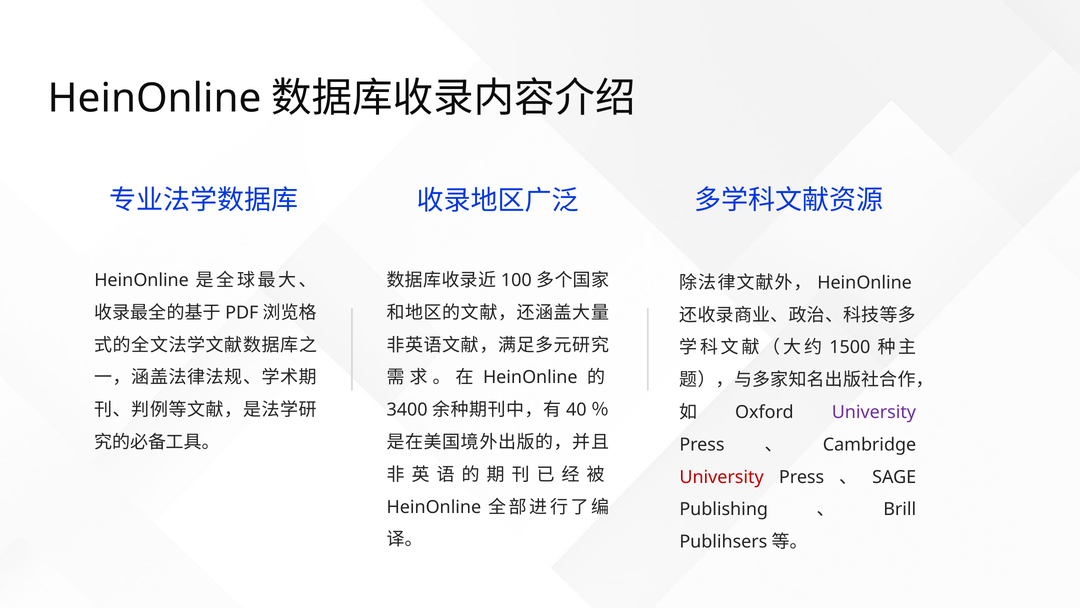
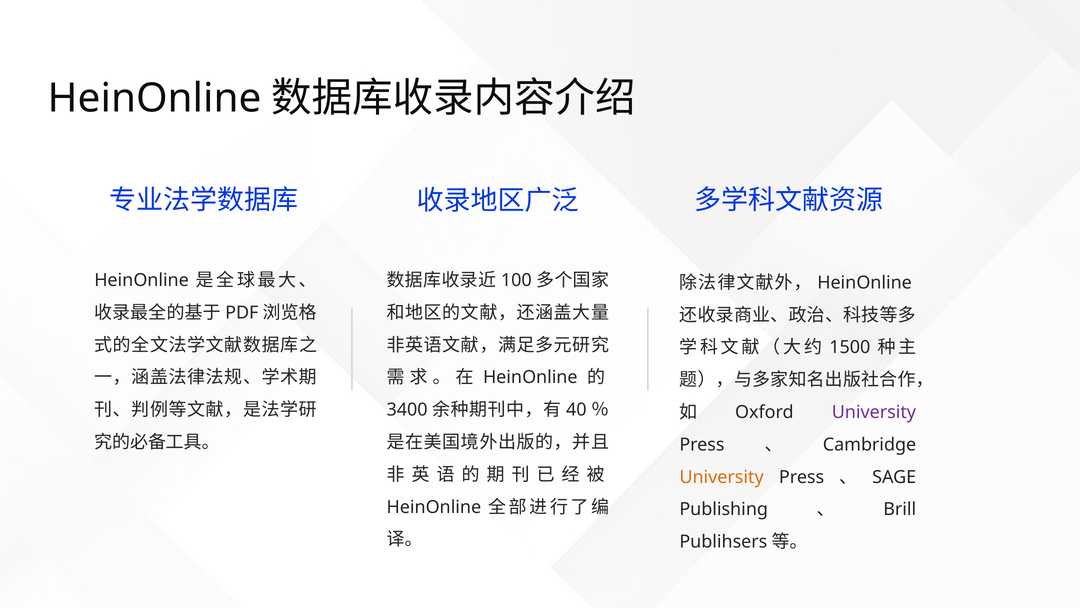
University at (722, 477) colour: red -> orange
